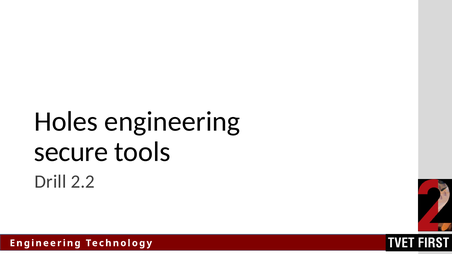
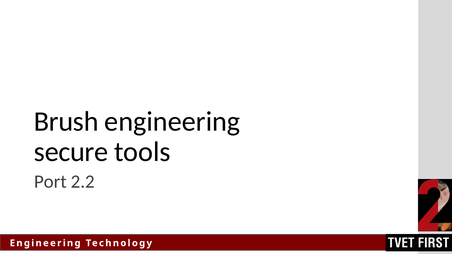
Holes: Holes -> Brush
Drill: Drill -> Port
